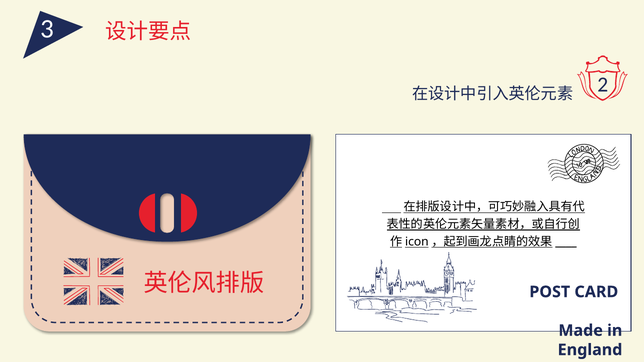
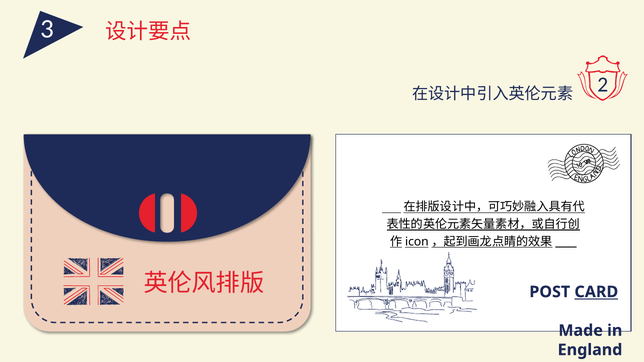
CARD underline: none -> present
